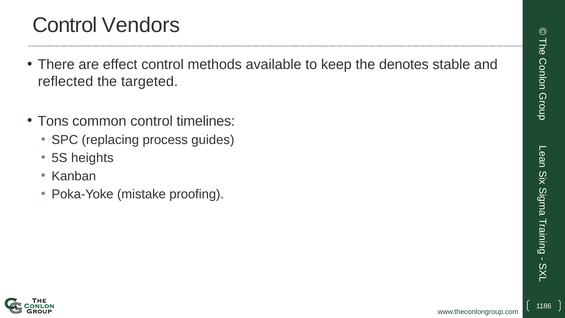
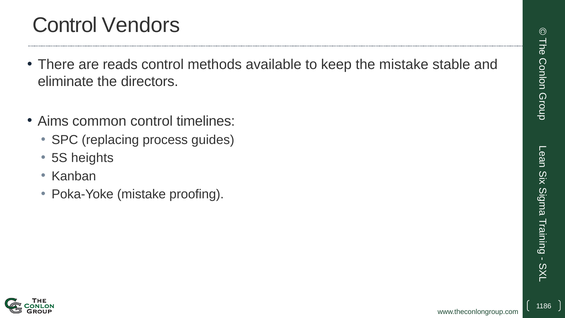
effect: effect -> reads
the denotes: denotes -> mistake
reflected: reflected -> eliminate
targeted: targeted -> directors
Tons: Tons -> Aims
